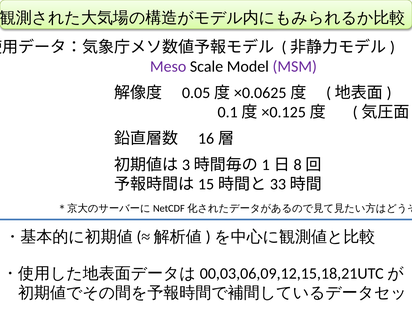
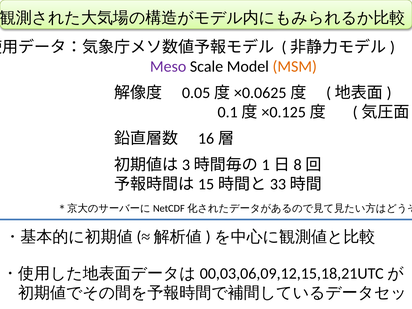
MSM colour: purple -> orange
